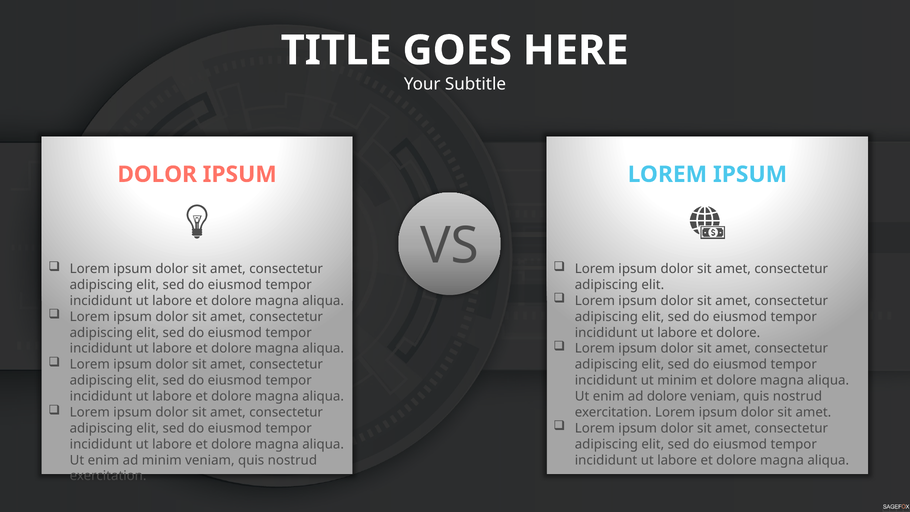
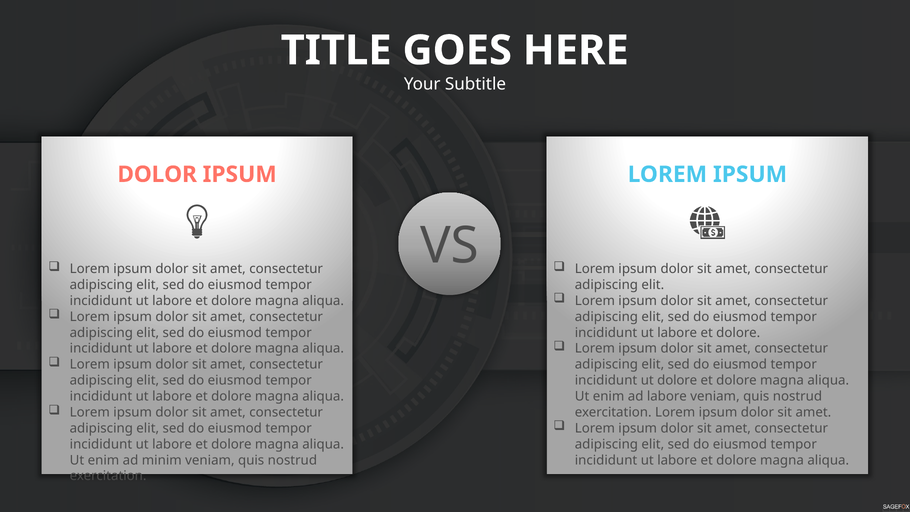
ut minim: minim -> dolore
ad dolore: dolore -> labore
